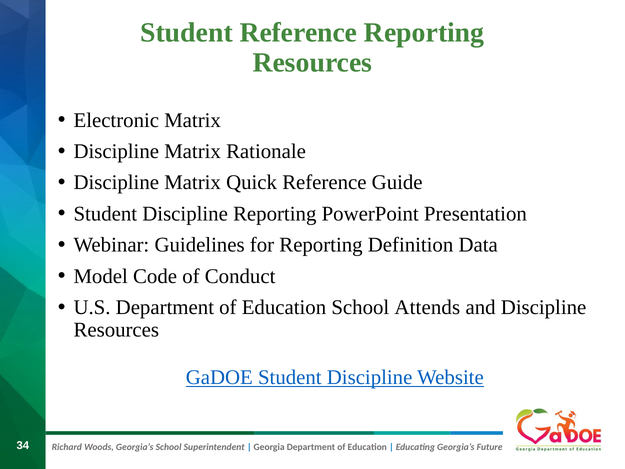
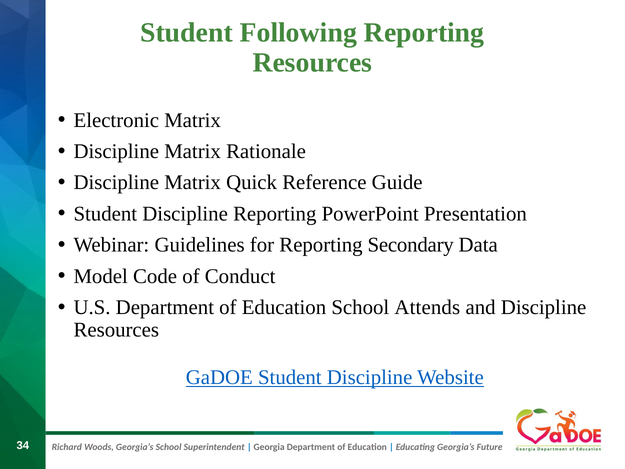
Student Reference: Reference -> Following
Definition: Definition -> Secondary
